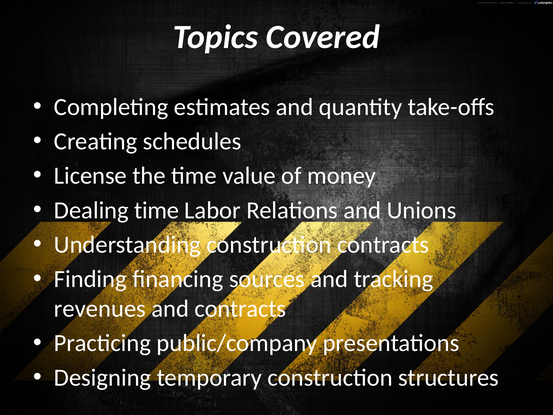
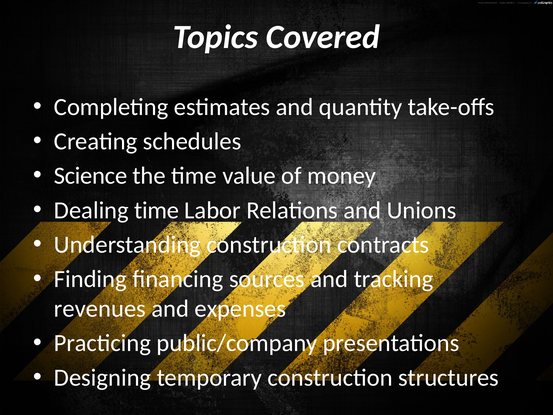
License: License -> Science
and contracts: contracts -> expenses
